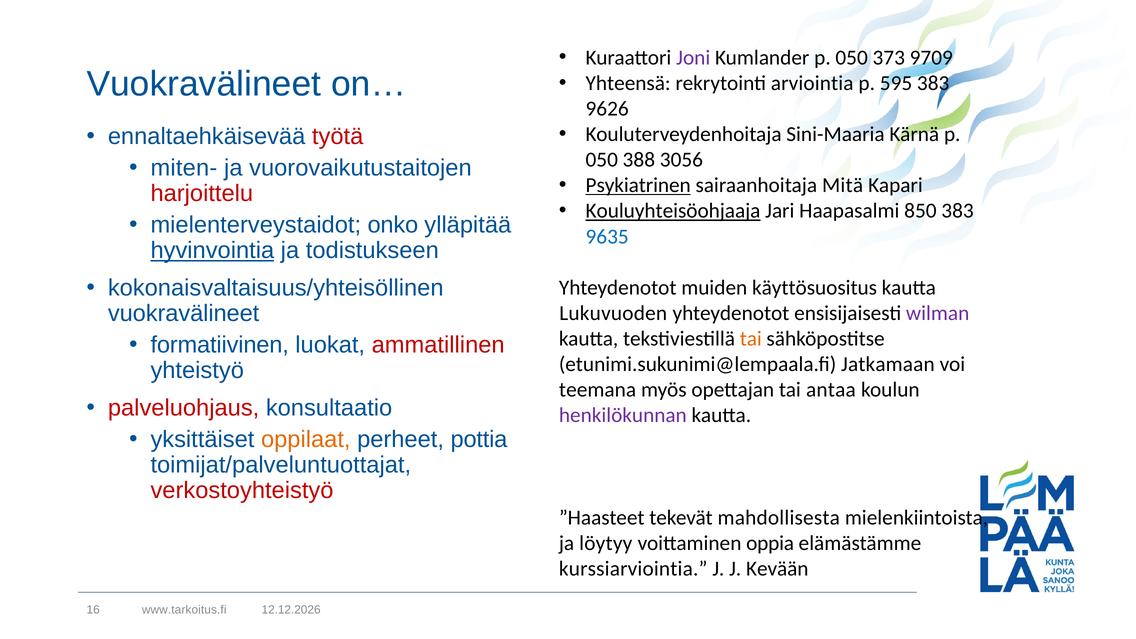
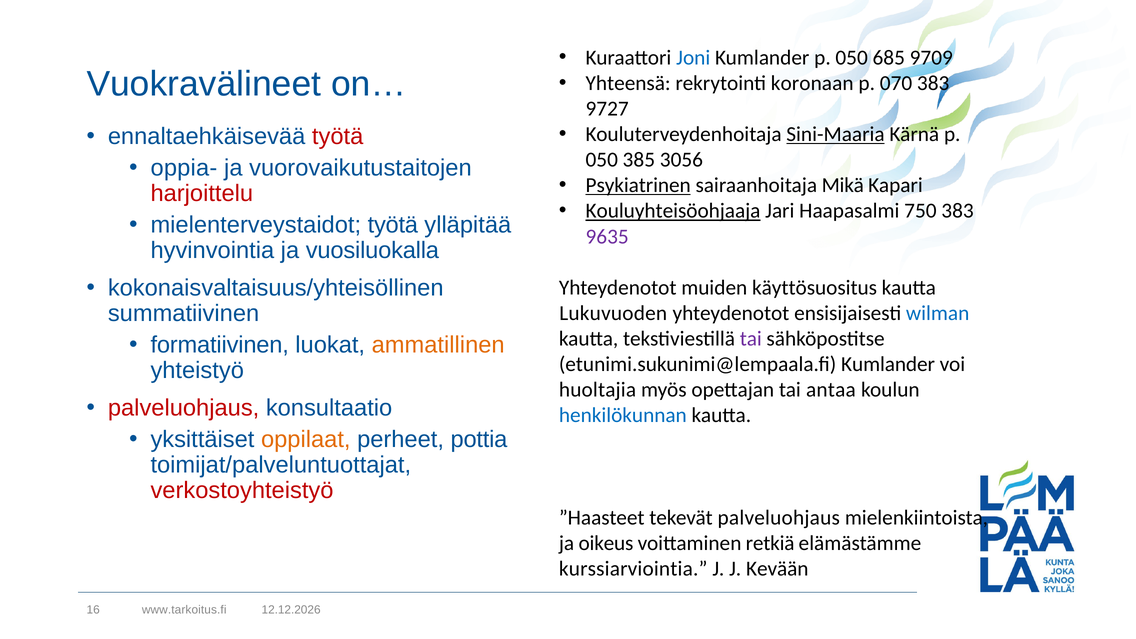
Joni colour: purple -> blue
373: 373 -> 685
arviointia: arviointia -> koronaan
595: 595 -> 070
9626: 9626 -> 9727
Sini-Maaria underline: none -> present
388: 388 -> 385
miten-: miten- -> oppia-
Mitä: Mitä -> Mikä
850: 850 -> 750
mielenterveystaidot onko: onko -> työtä
9635 colour: blue -> purple
hyvinvointia underline: present -> none
todistukseen: todistukseen -> vuosiluokalla
vuokravälineet at (184, 314): vuokravälineet -> summatiivinen
wilman colour: purple -> blue
tai at (751, 339) colour: orange -> purple
ammatillinen colour: red -> orange
etunimi.sukunimi@lempaala.fi Jatkamaan: Jatkamaan -> Kumlander
teemana: teemana -> huoltajia
henkilökunnan colour: purple -> blue
tekevät mahdollisesta: mahdollisesta -> palveluohjaus
löytyy: löytyy -> oikeus
oppia: oppia -> retkiä
